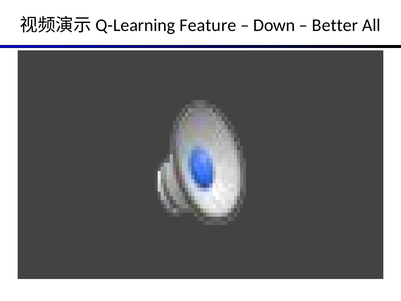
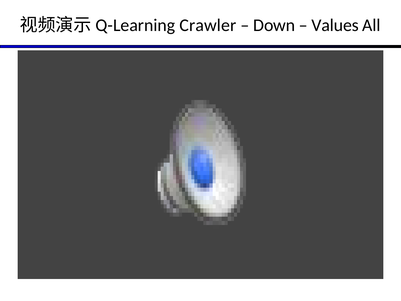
Feature: Feature -> Crawler
Better: Better -> Values
